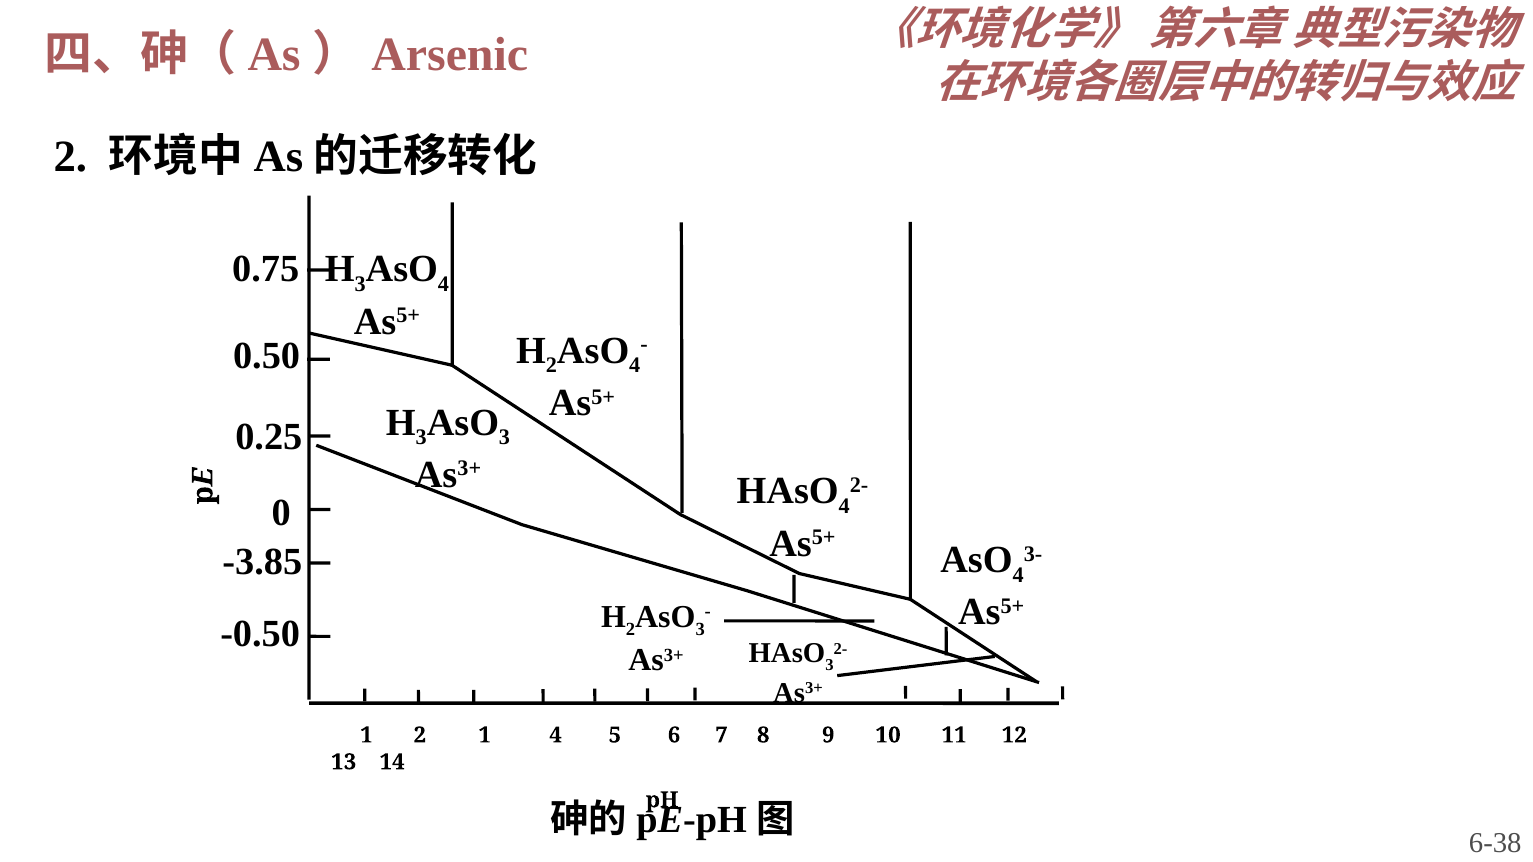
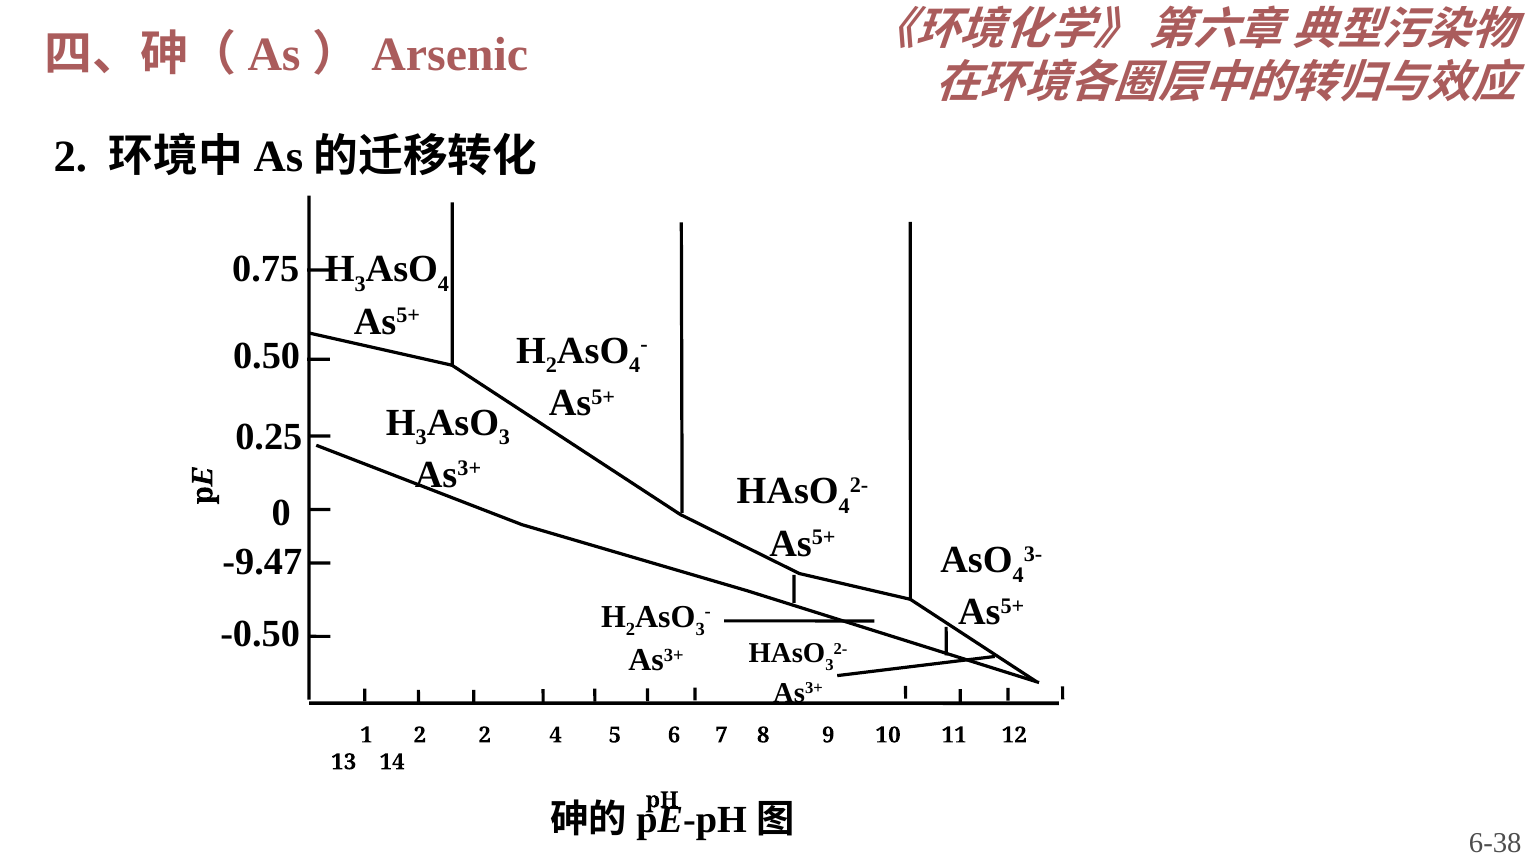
-3.85: -3.85 -> -9.47
2 1: 1 -> 2
